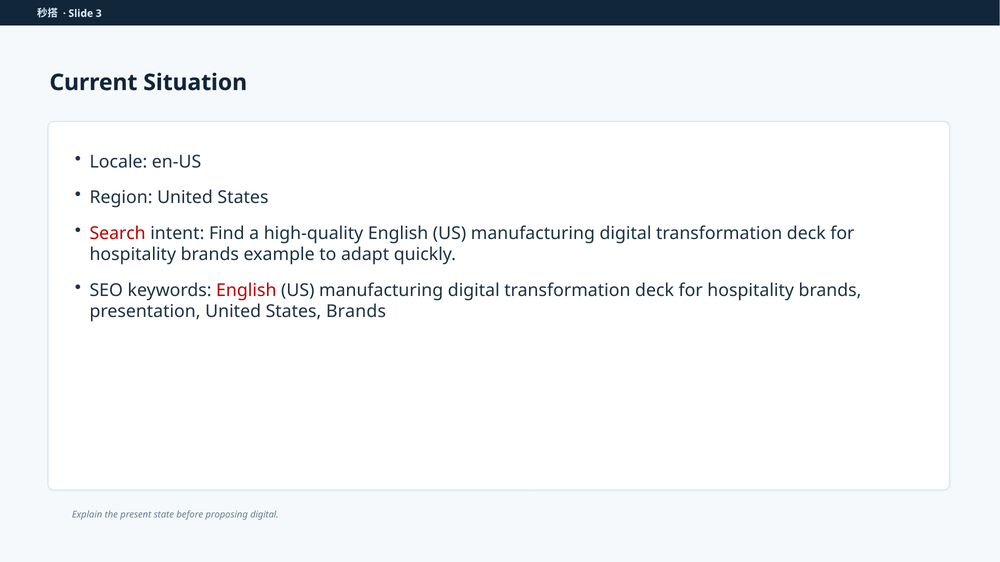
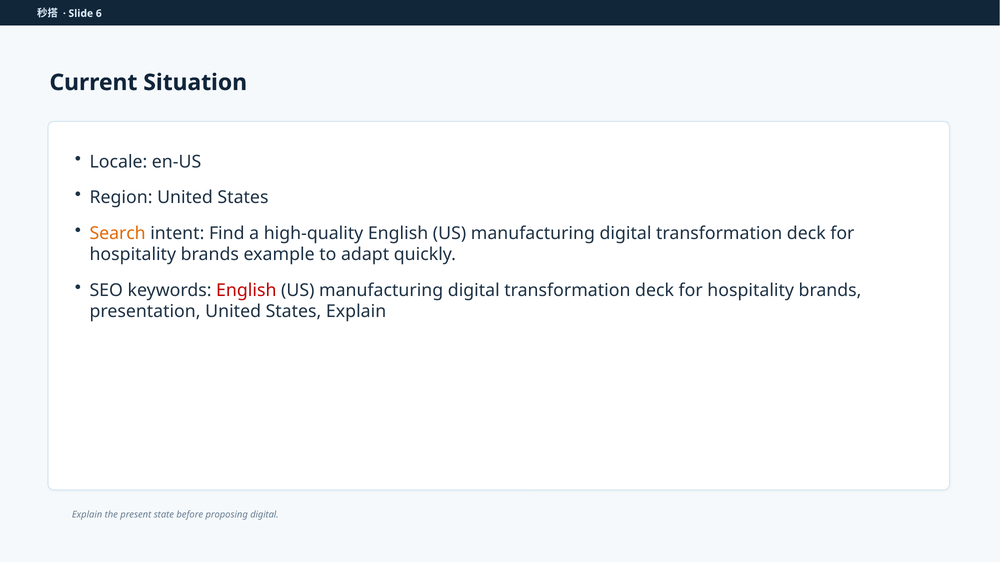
3: 3 -> 6
Search colour: red -> orange
States Brands: Brands -> Explain
